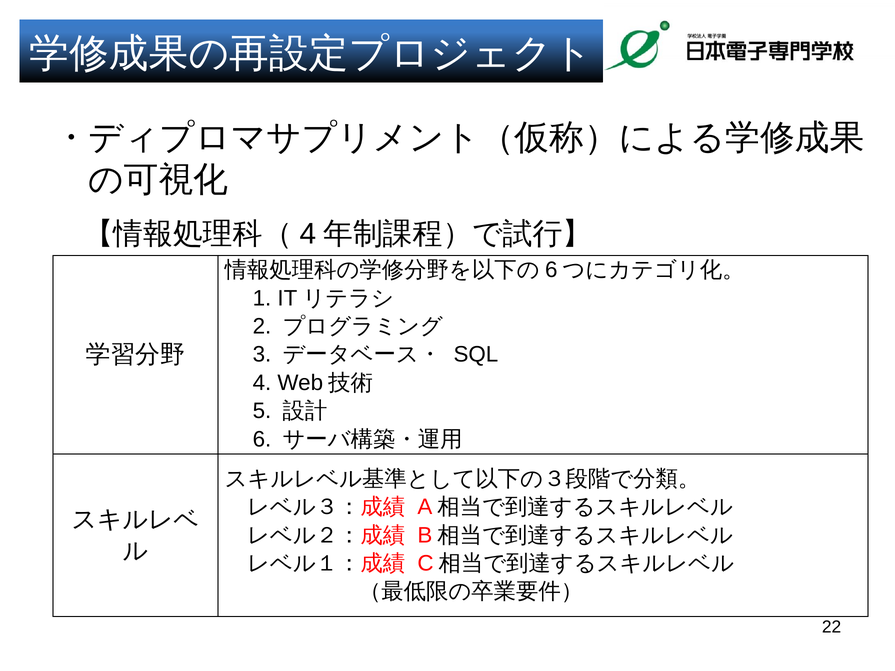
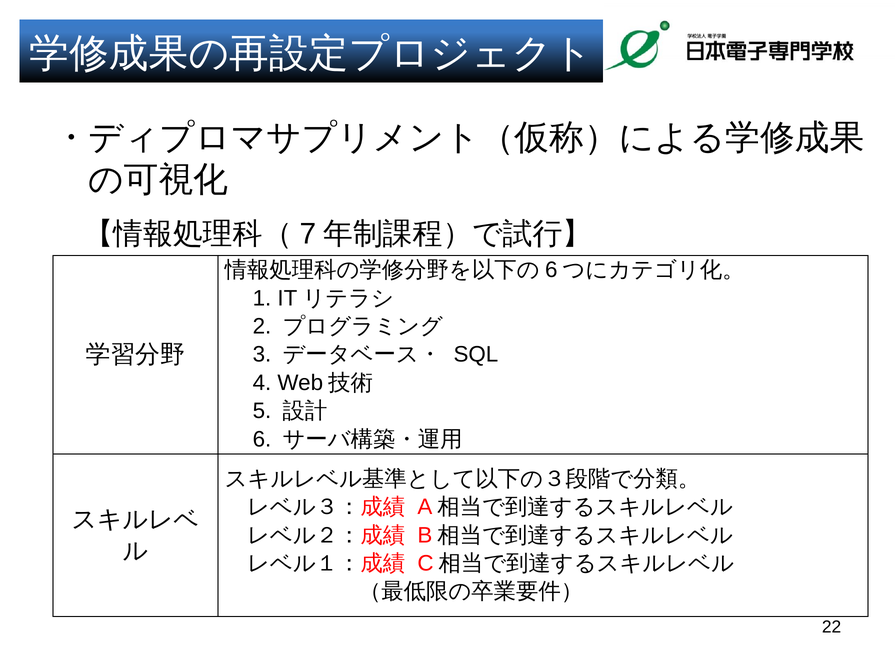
4 at (308, 234): 4 -> 7
